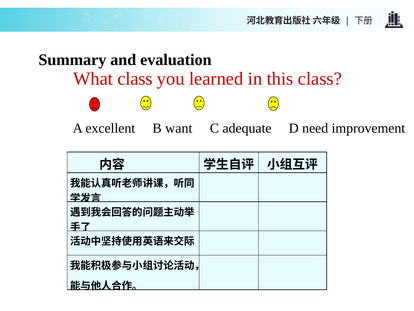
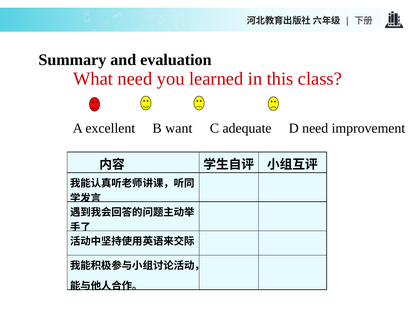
What class: class -> need
